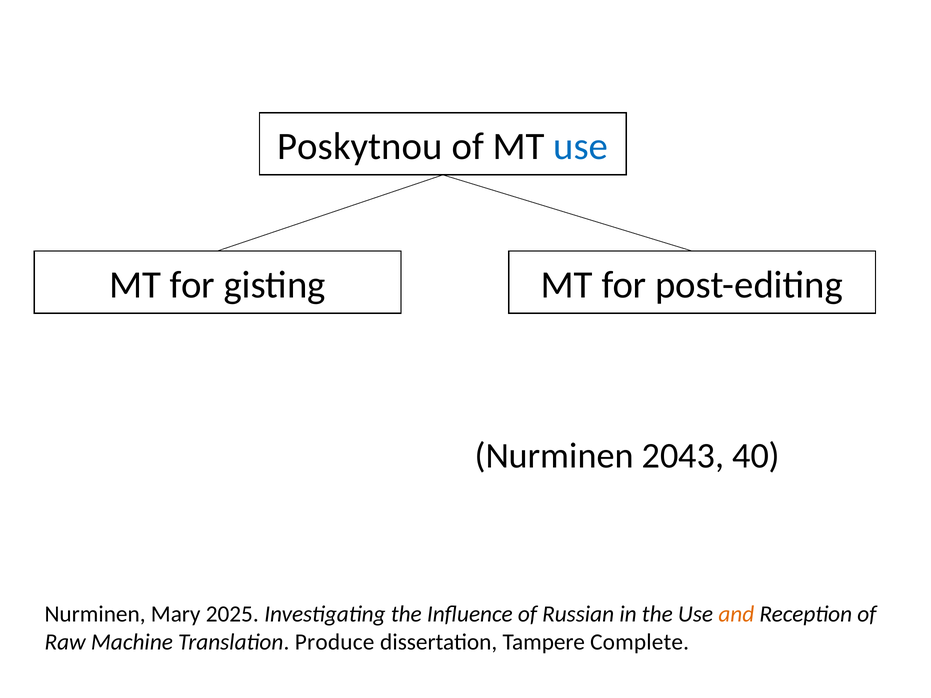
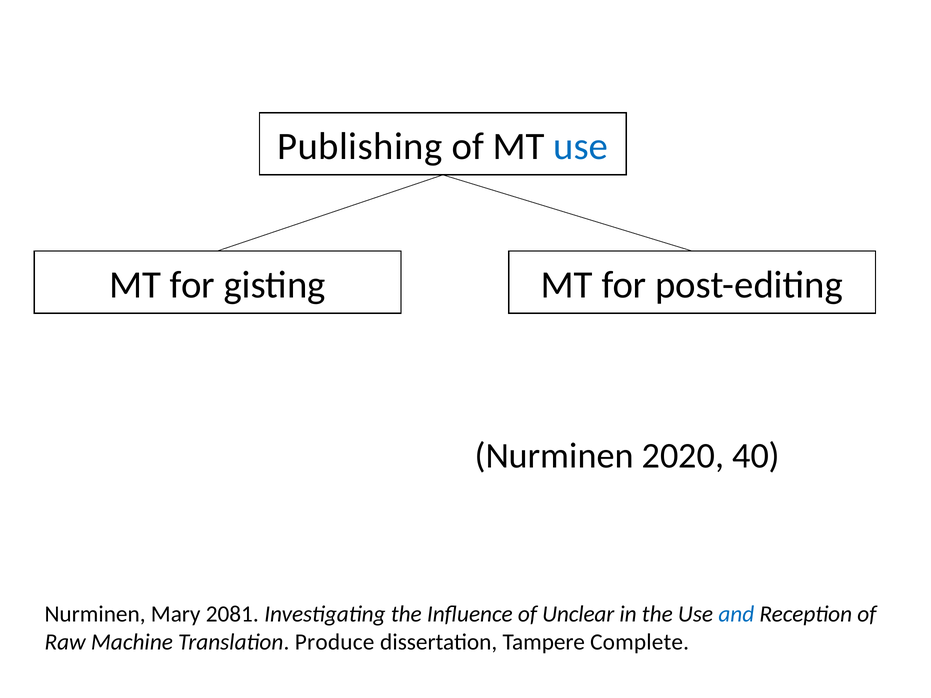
Poskytnou: Poskytnou -> Publishing
2043: 2043 -> 2020
2025: 2025 -> 2081
Russian: Russian -> Unclear
and colour: orange -> blue
